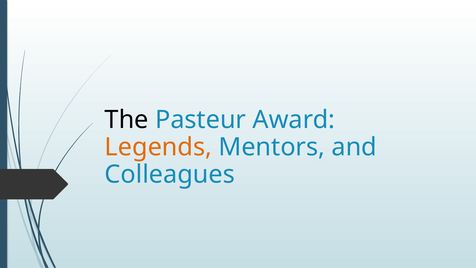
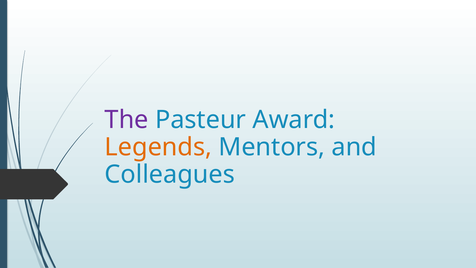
The colour: black -> purple
